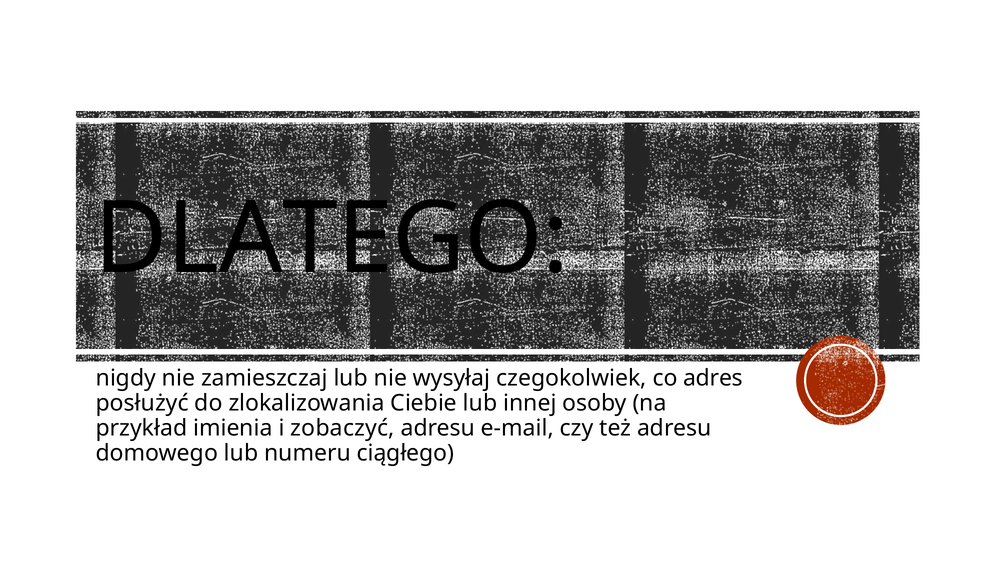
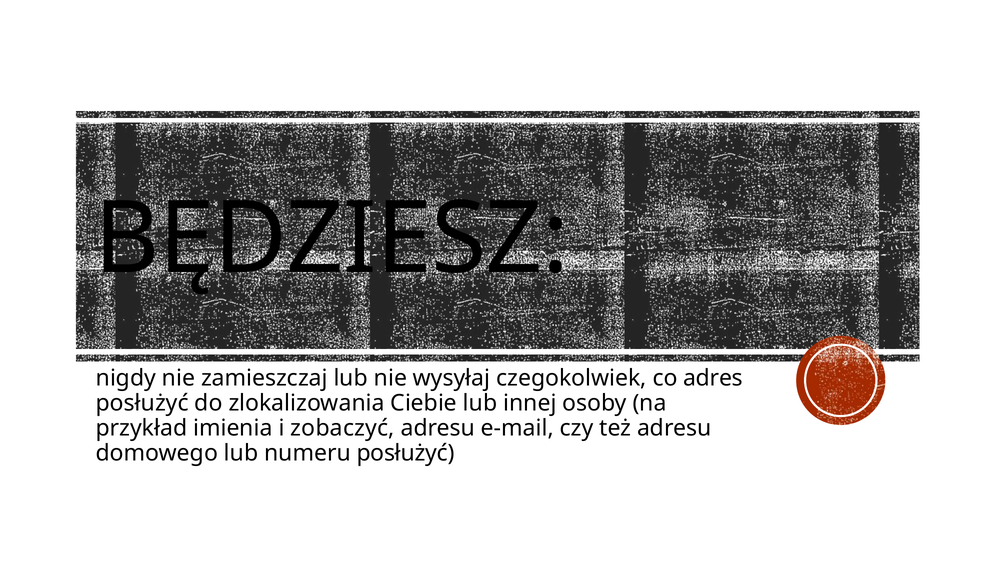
DLATEGO: DLATEGO -> BĘDZIESZ
numeru ciągłego: ciągłego -> posłużyć
